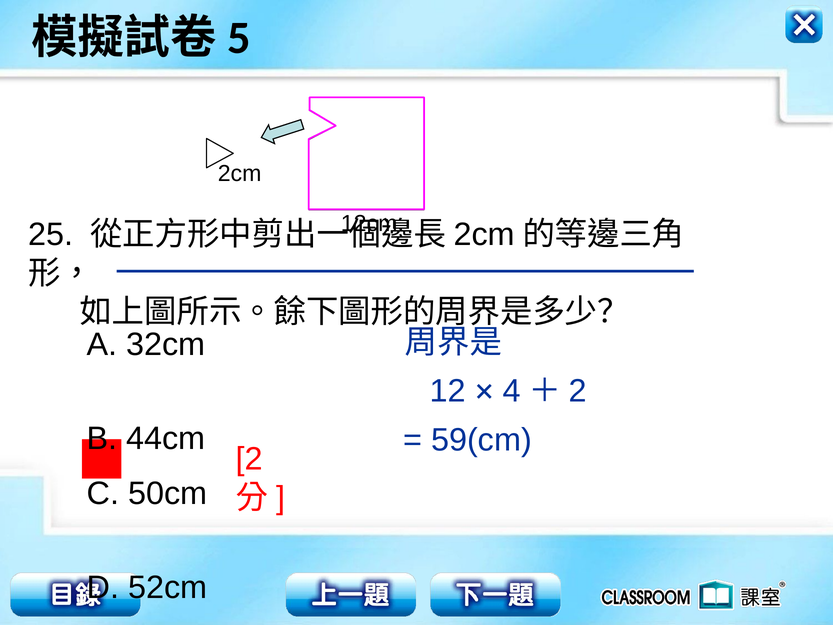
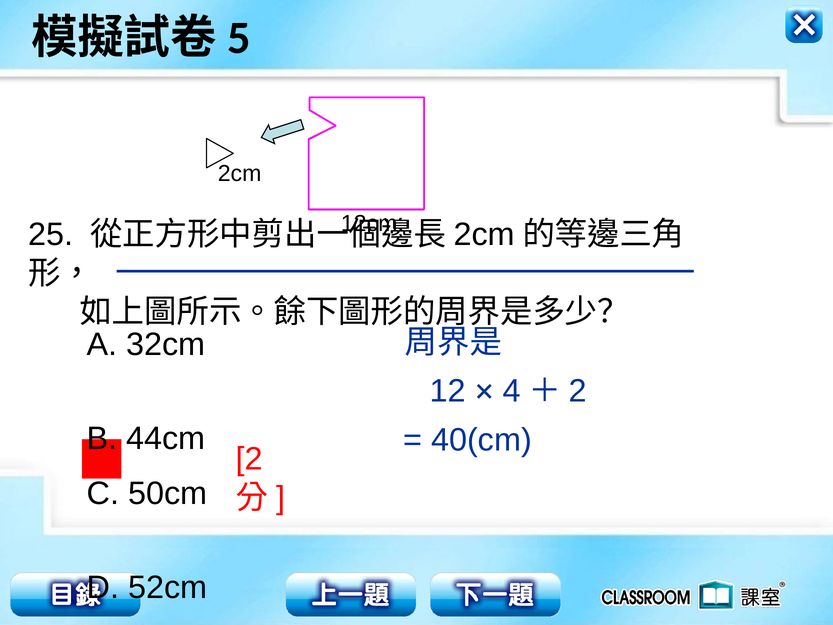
59(cm: 59(cm -> 40(cm
